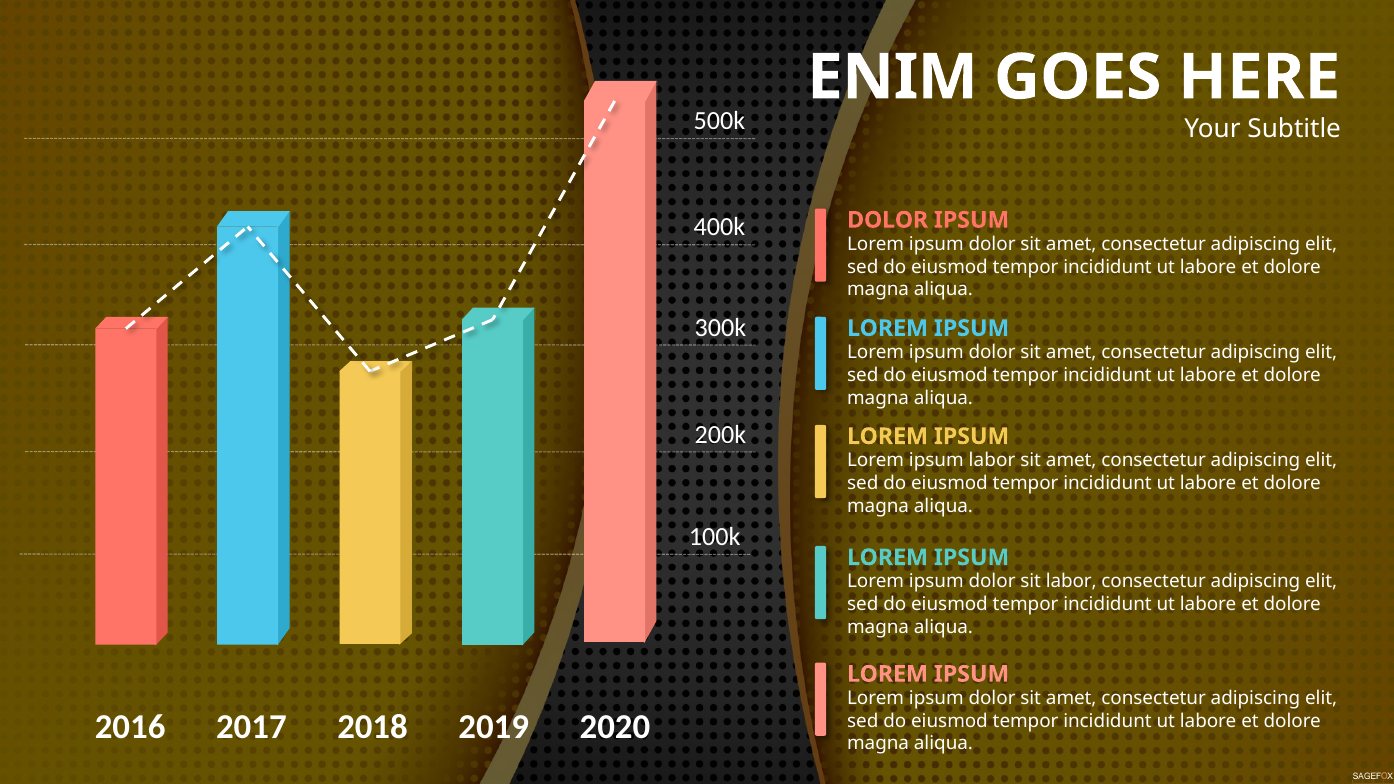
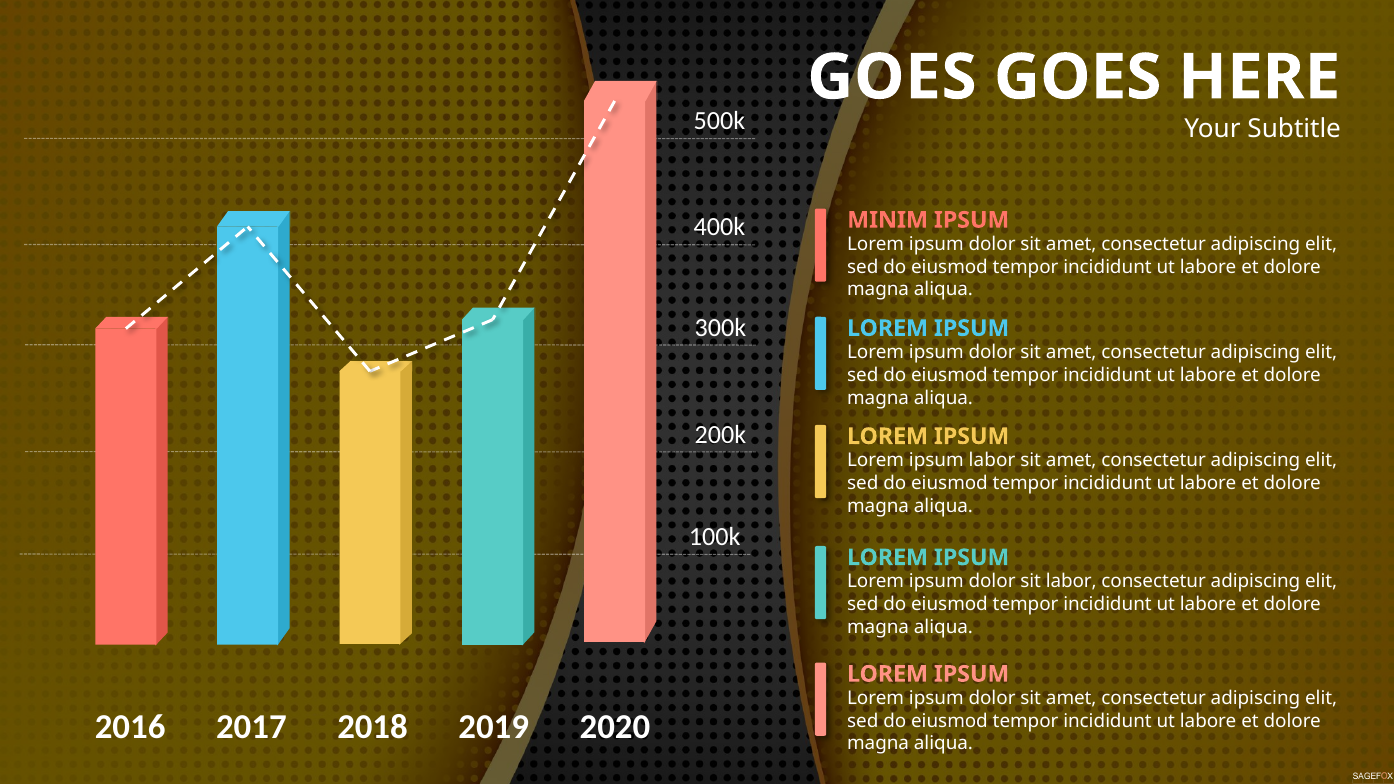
ENIM at (893, 77): ENIM -> GOES
DOLOR at (888, 220): DOLOR -> MINIM
